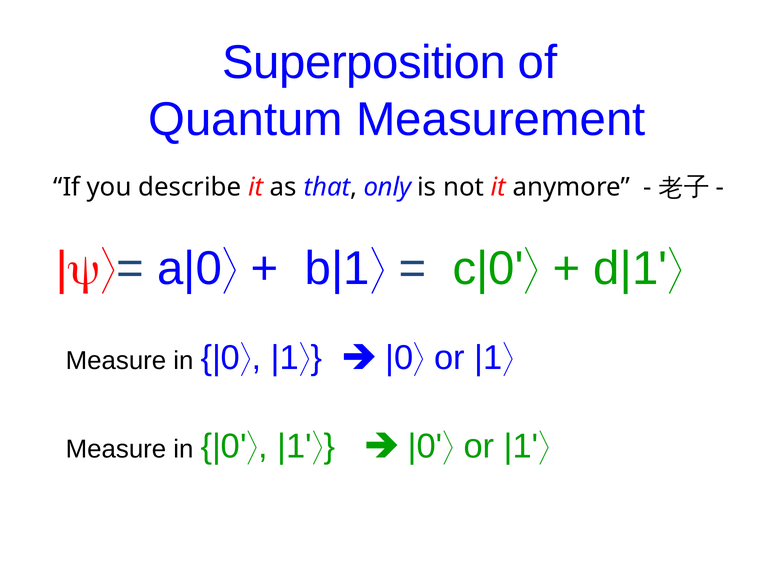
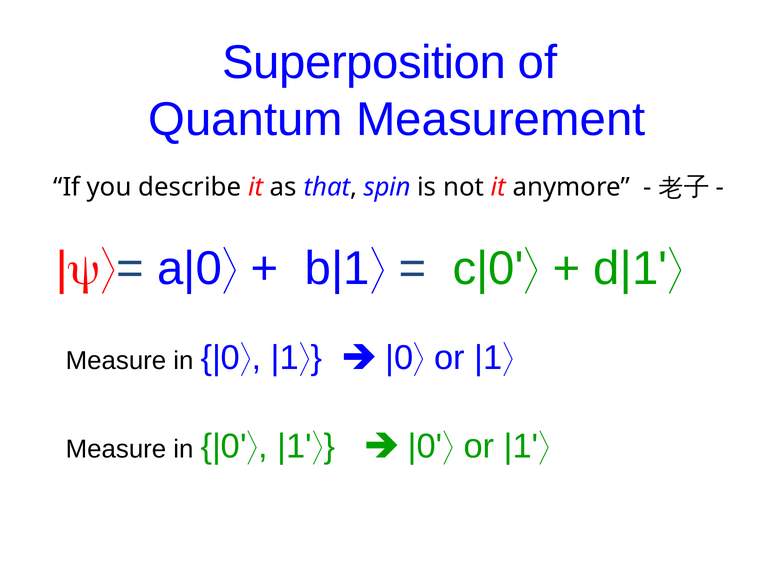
only: only -> spin
